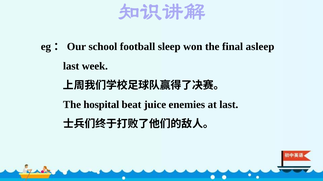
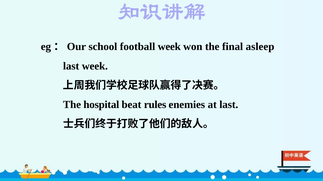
football sleep: sleep -> week
juice: juice -> rules
